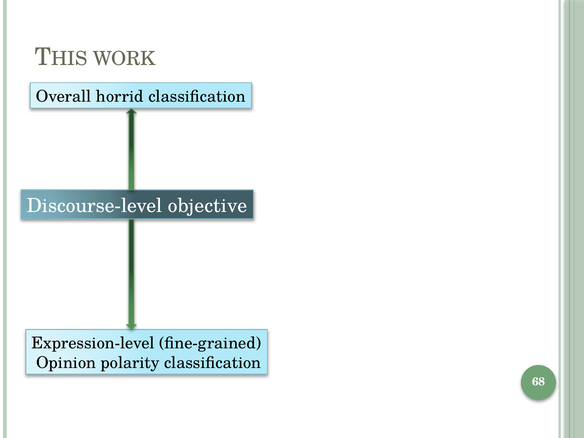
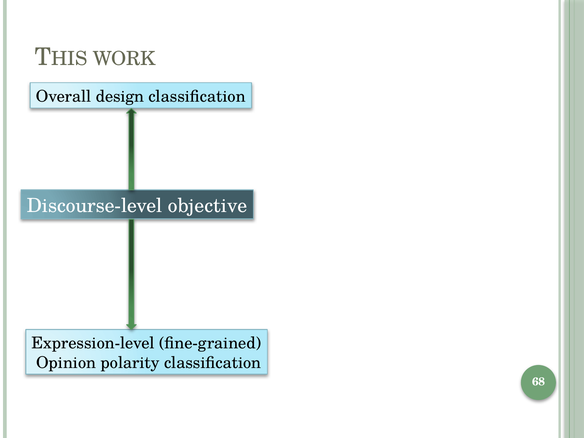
horrid: horrid -> design
